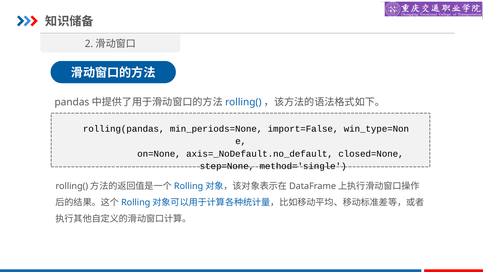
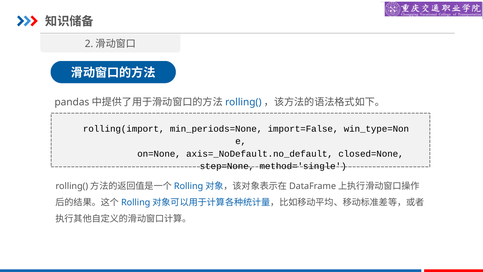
rolling(pandas: rolling(pandas -> rolling(import
